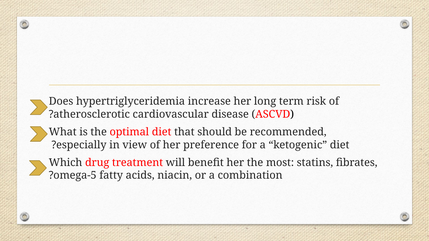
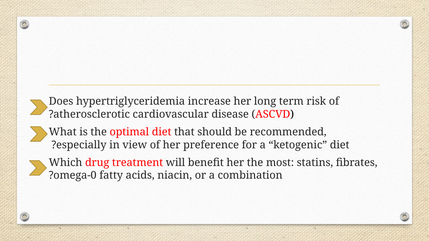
omega-5: omega-5 -> omega-0
